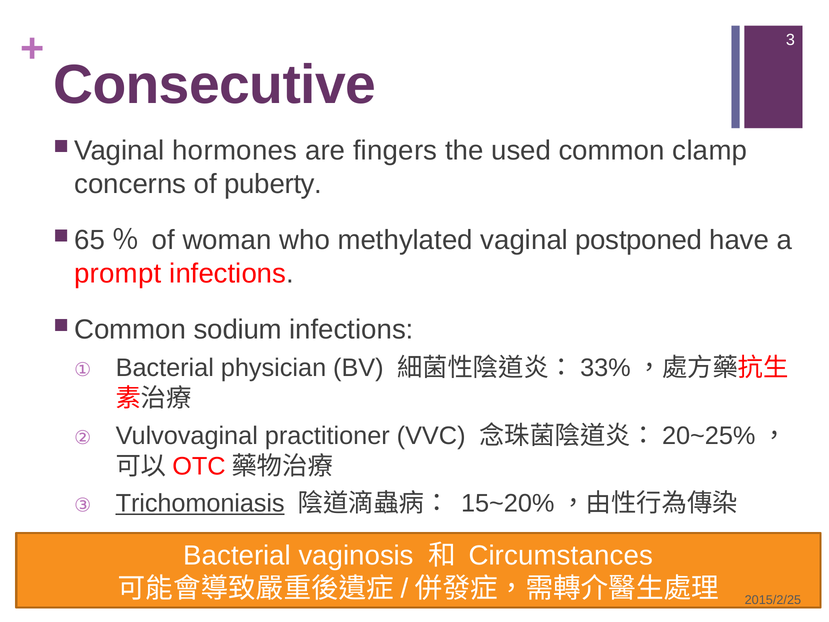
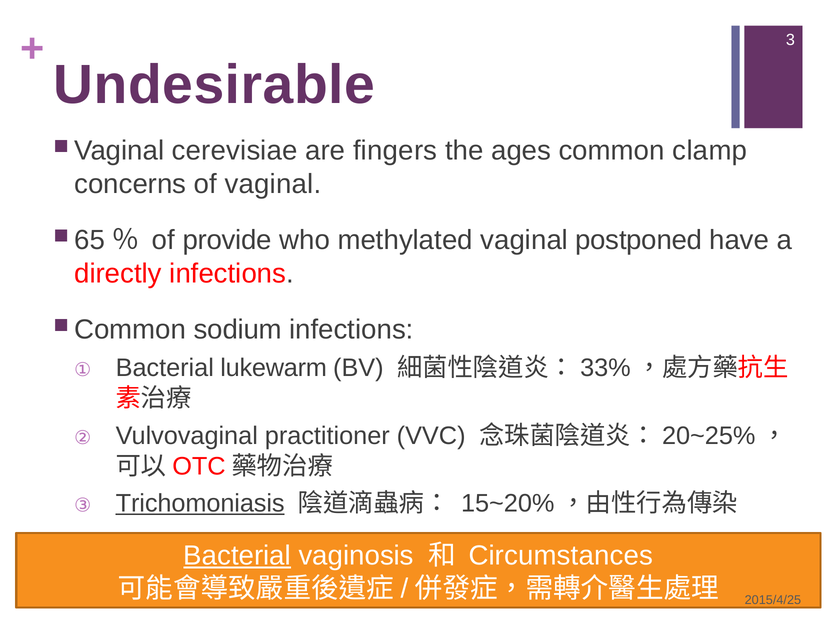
Consecutive: Consecutive -> Undesirable
hormones: hormones -> cerevisiae
used: used -> ages
of puberty: puberty -> vaginal
woman: woman -> provide
prompt: prompt -> directly
physician: physician -> lukewarm
Bacterial at (237, 555) underline: none -> present
2015/2/25: 2015/2/25 -> 2015/4/25
